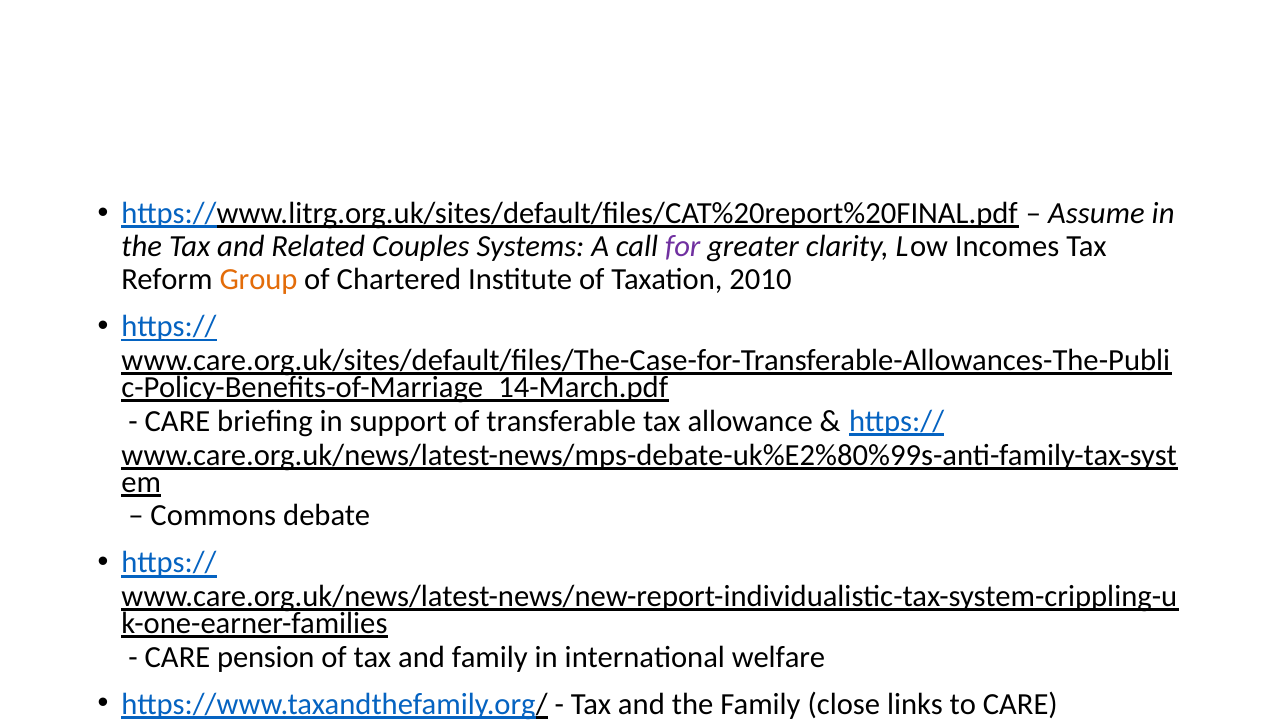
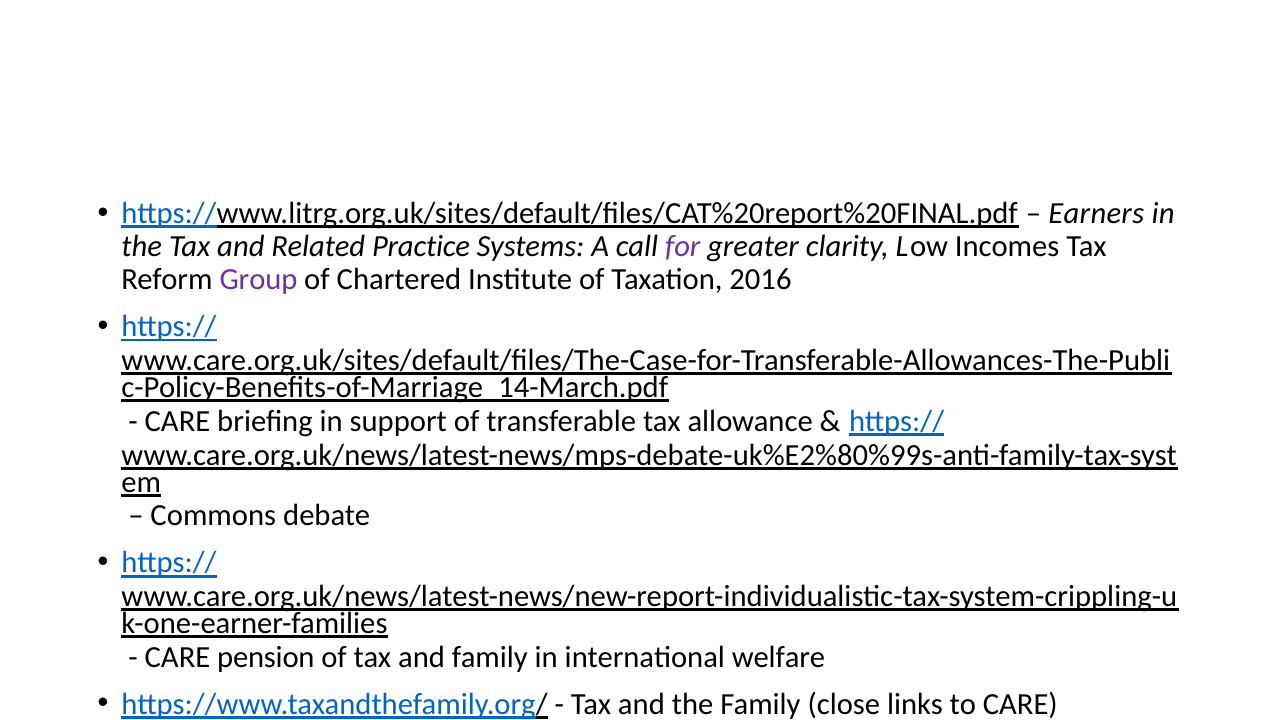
Assume: Assume -> Earners
Couples: Couples -> Practice
Group colour: orange -> purple
2010: 2010 -> 2016
